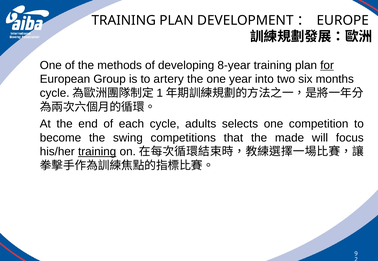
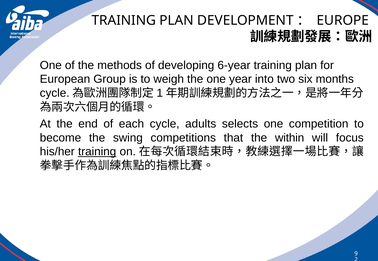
8-year: 8-year -> 6-year
for underline: present -> none
artery: artery -> weigh
made: made -> within
